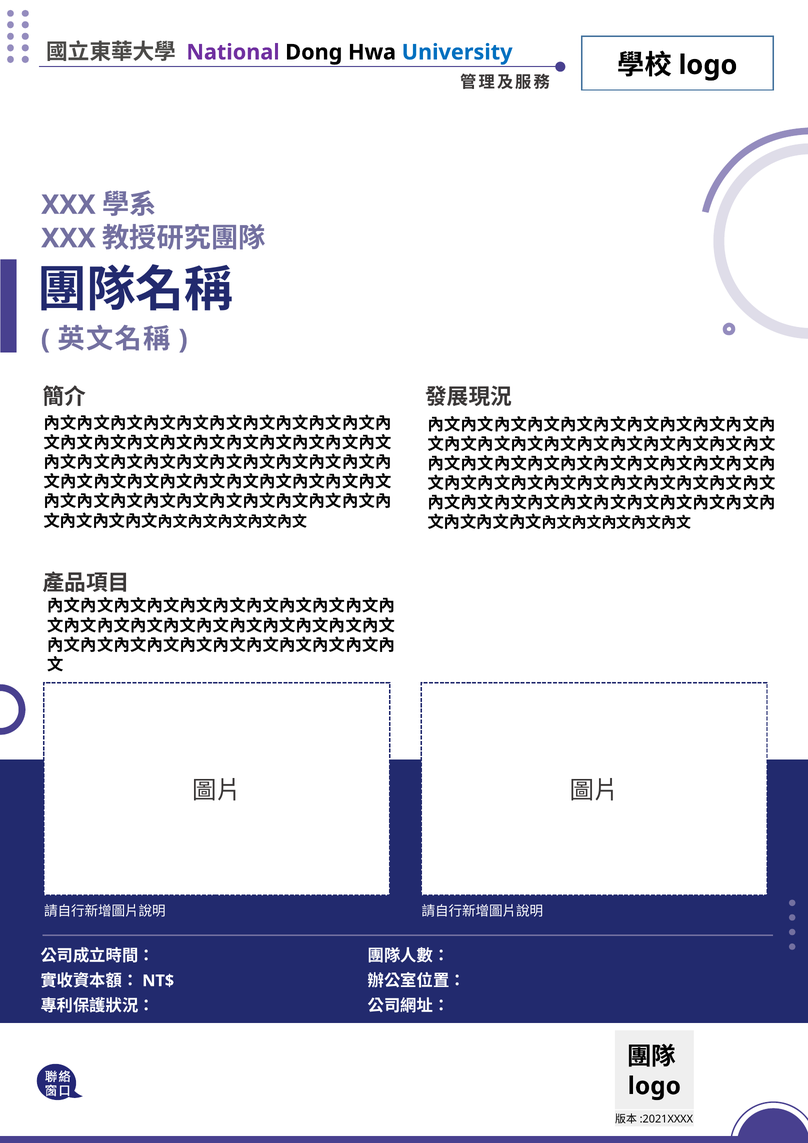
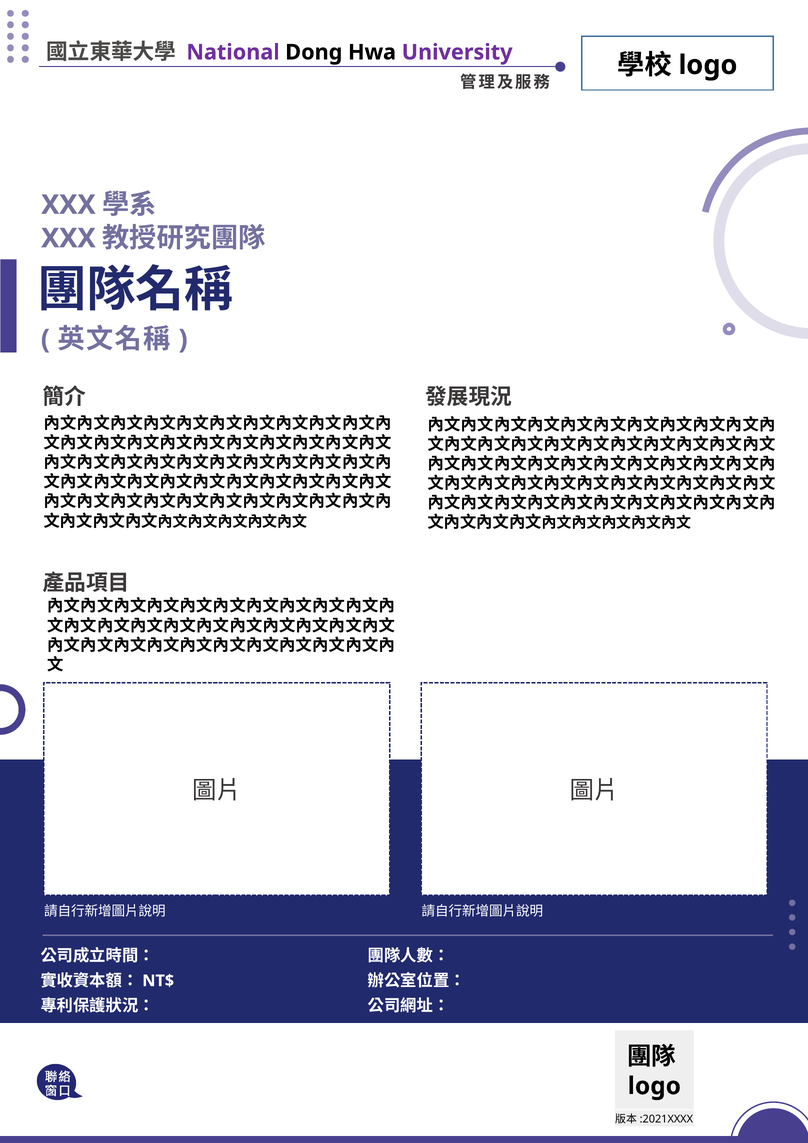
University colour: blue -> purple
